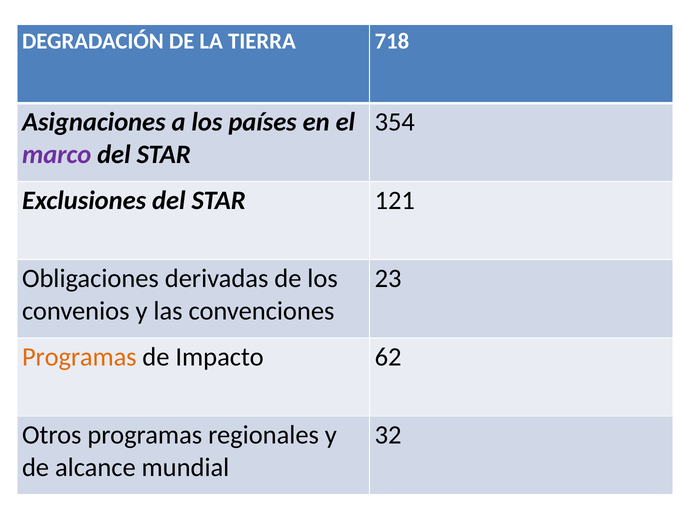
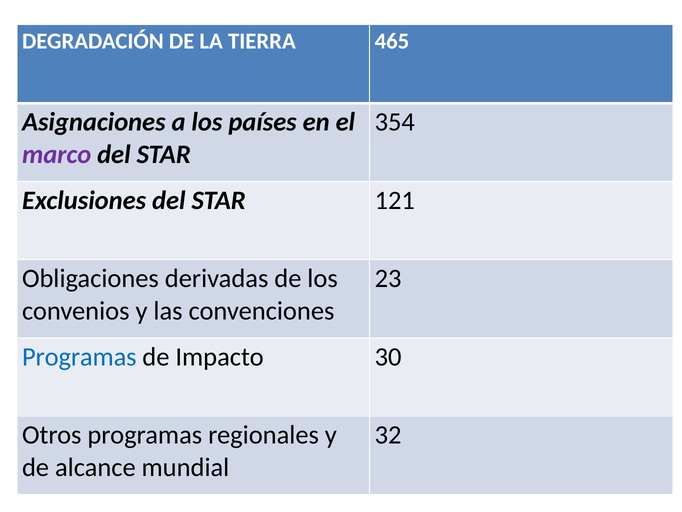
718: 718 -> 465
Programas at (79, 357) colour: orange -> blue
62: 62 -> 30
